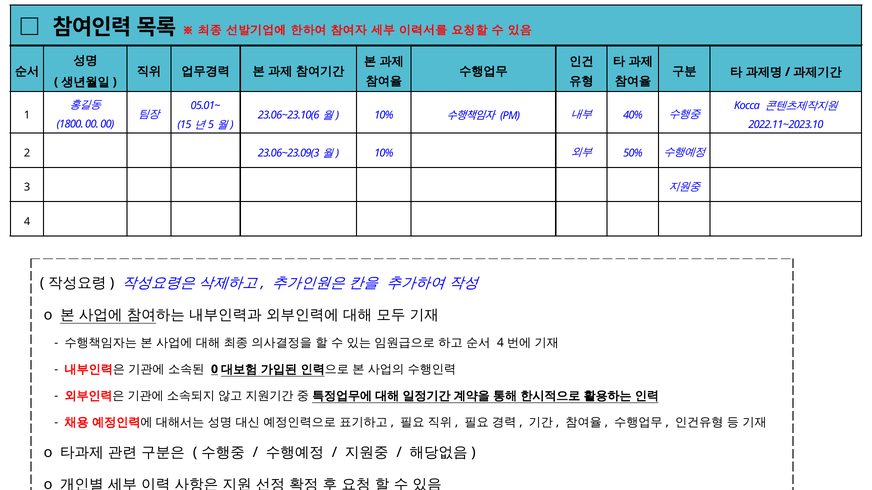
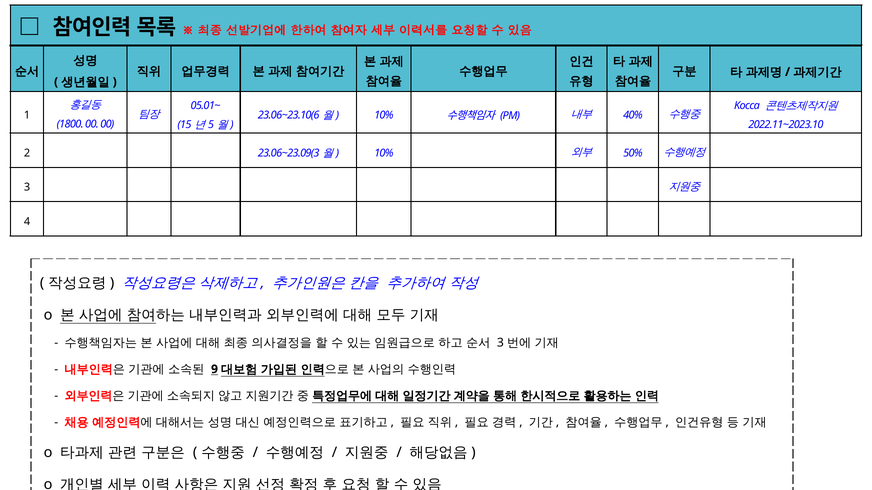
4 at (500, 343): 4 -> 3
0: 0 -> 9
